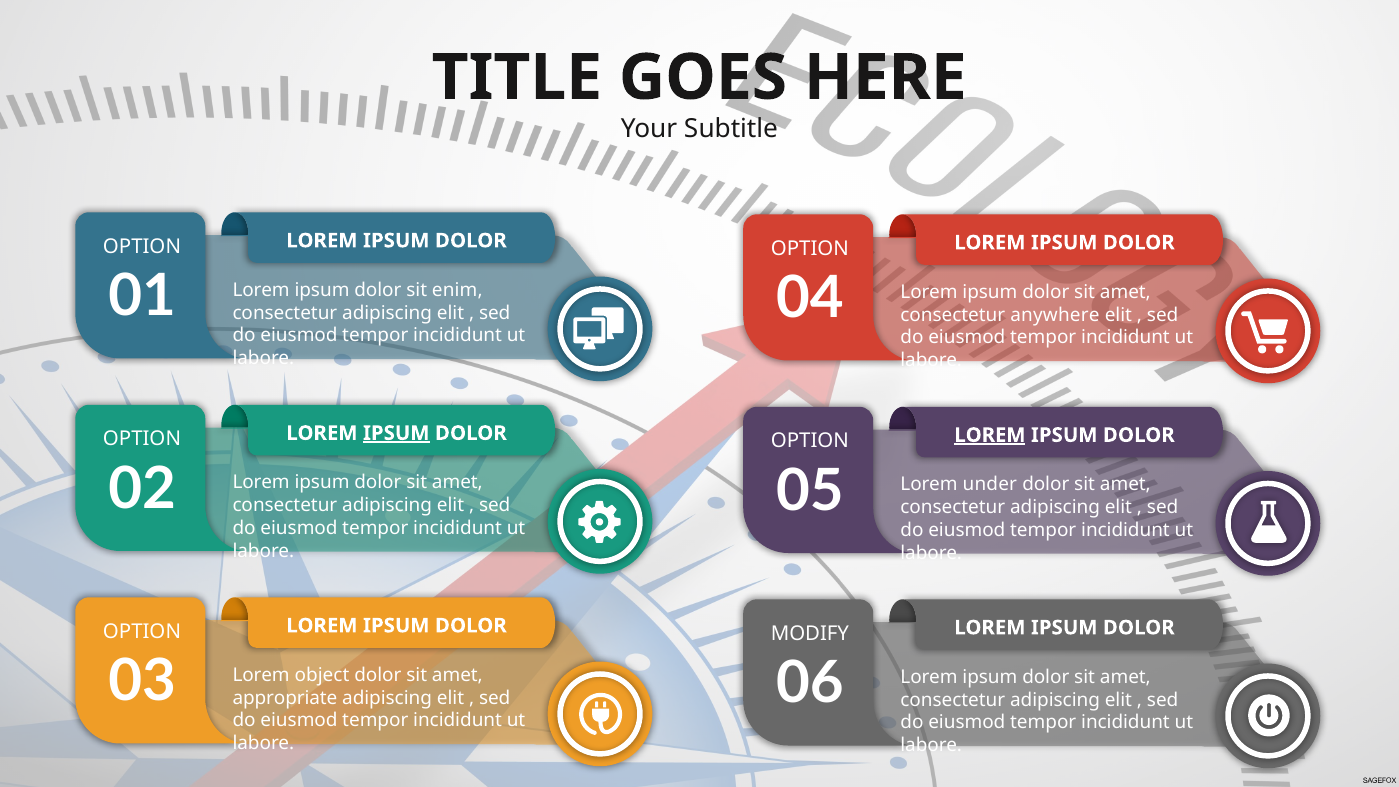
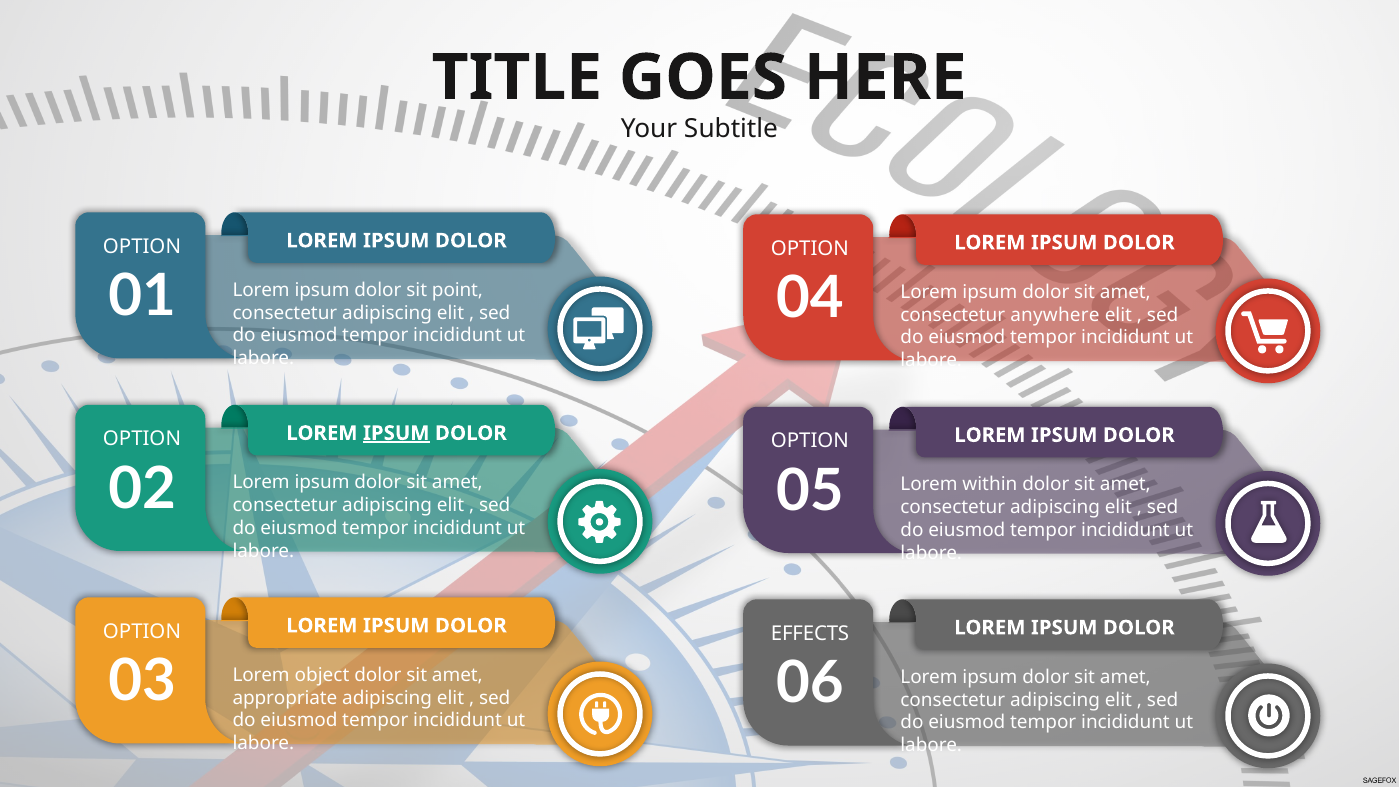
enim: enim -> point
LOREM at (990, 435) underline: present -> none
under: under -> within
MODIFY: MODIFY -> EFFECTS
